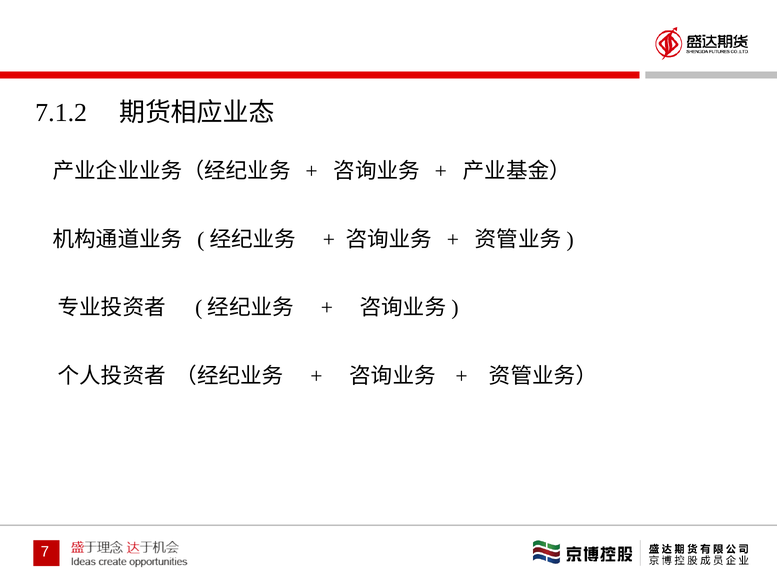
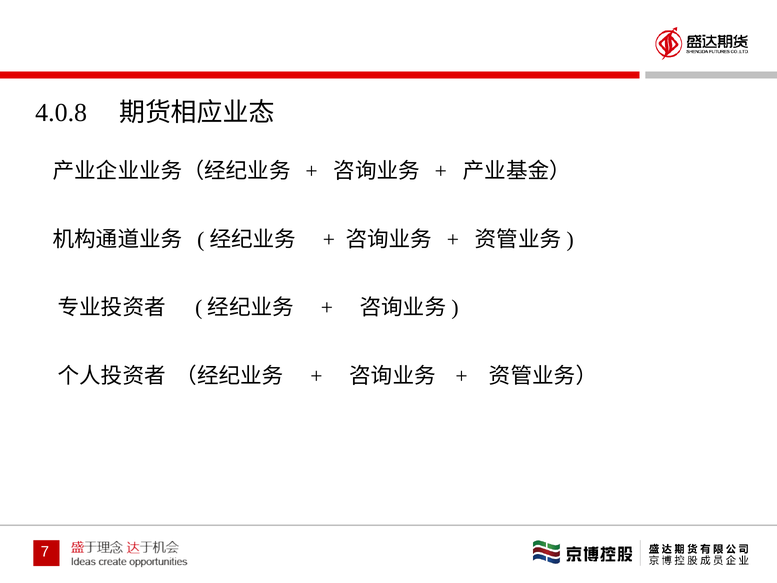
7.1.2: 7.1.2 -> 4.0.8
